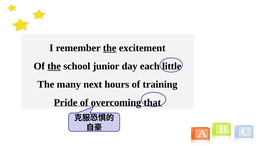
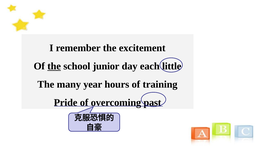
the at (110, 48) underline: present -> none
next: next -> year
that: that -> past
